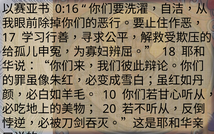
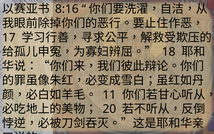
0:16: 0:16 -> 8:16
10: 10 -> 11
